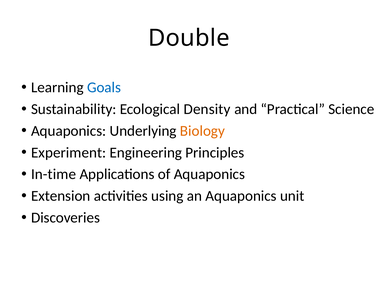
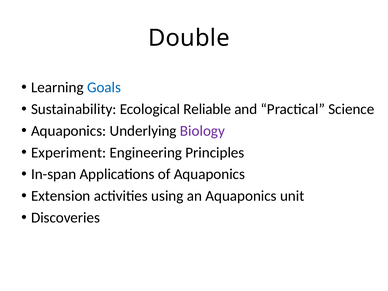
Density: Density -> Reliable
Biology colour: orange -> purple
In-time: In-time -> In-span
